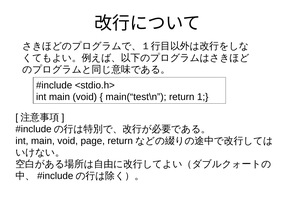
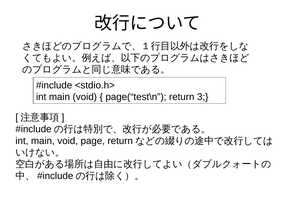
main(“test\n: main(“test\n -> page(“test\n
1: 1 -> 3
